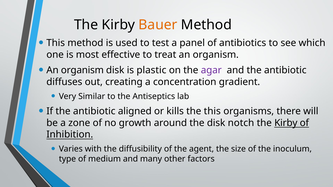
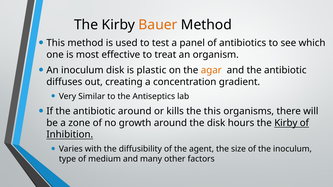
organism at (82, 70): organism -> inoculum
agar colour: purple -> orange
antibiotic aligned: aligned -> around
notch: notch -> hours
